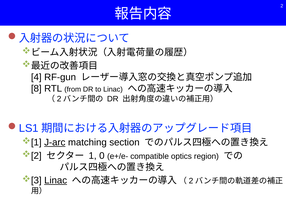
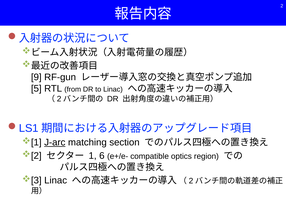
4: 4 -> 9
8: 8 -> 5
0: 0 -> 6
Linac at (56, 181) underline: present -> none
